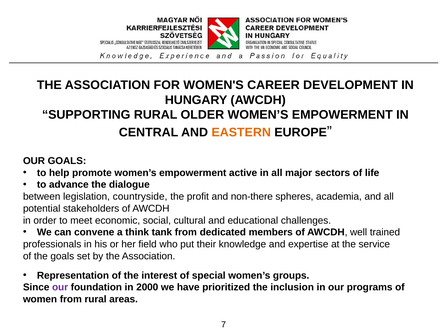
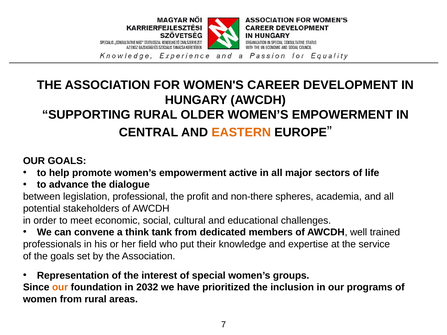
countryside: countryside -> professional
our at (60, 288) colour: purple -> orange
2000: 2000 -> 2032
